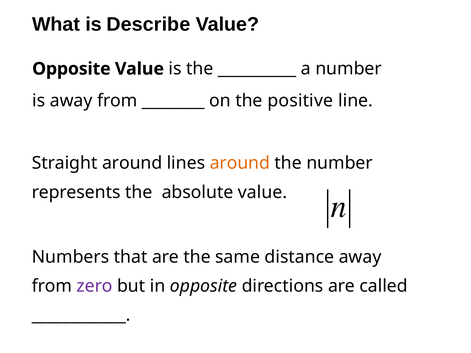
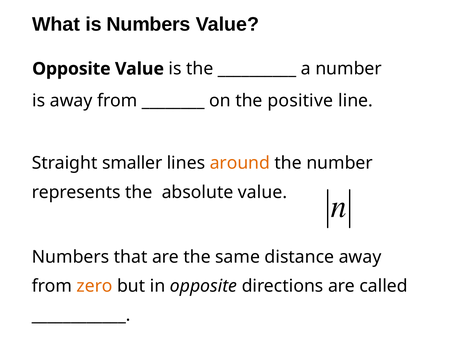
is Describe: Describe -> Numbers
Straight around: around -> smaller
zero colour: purple -> orange
